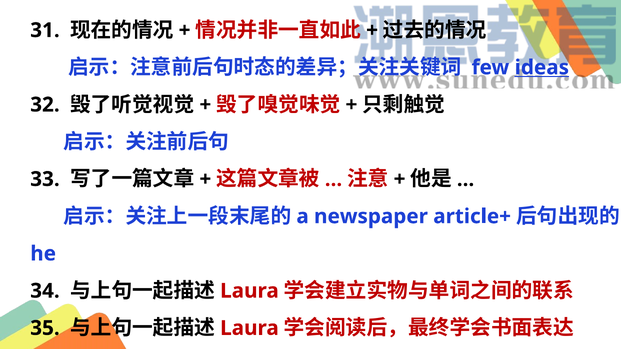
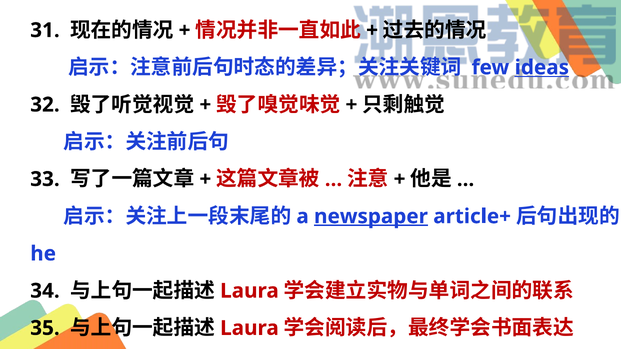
newspaper underline: none -> present
